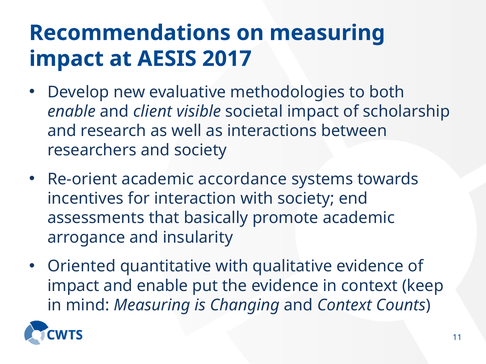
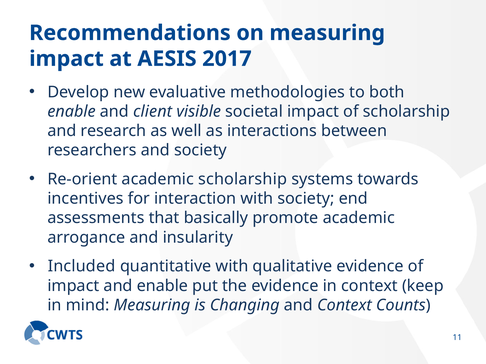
academic accordance: accordance -> scholarship
Oriented: Oriented -> Included
